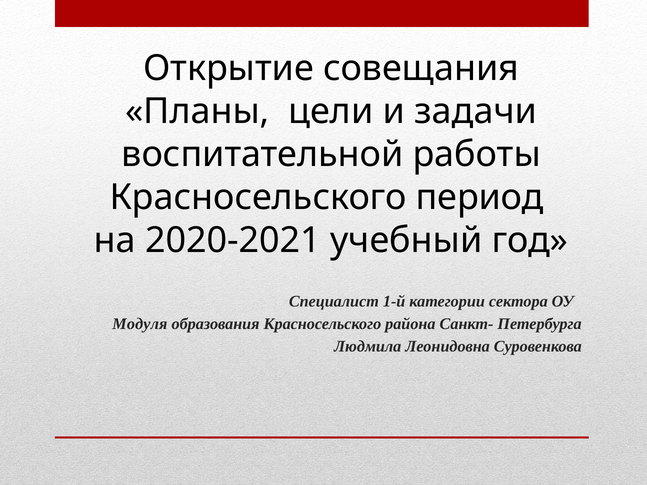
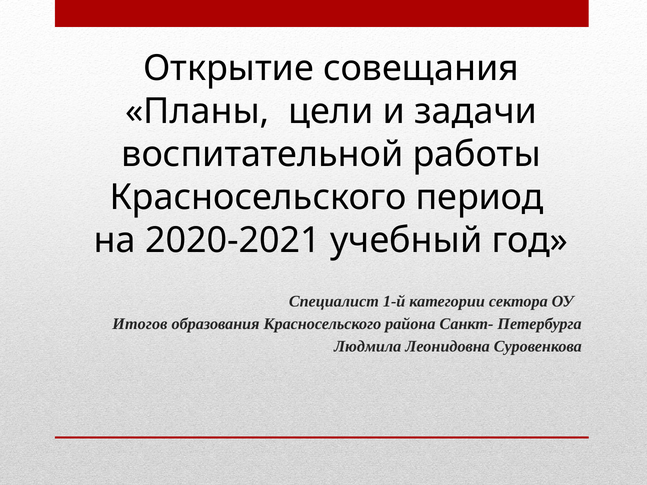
Модуля: Модуля -> Итогов
